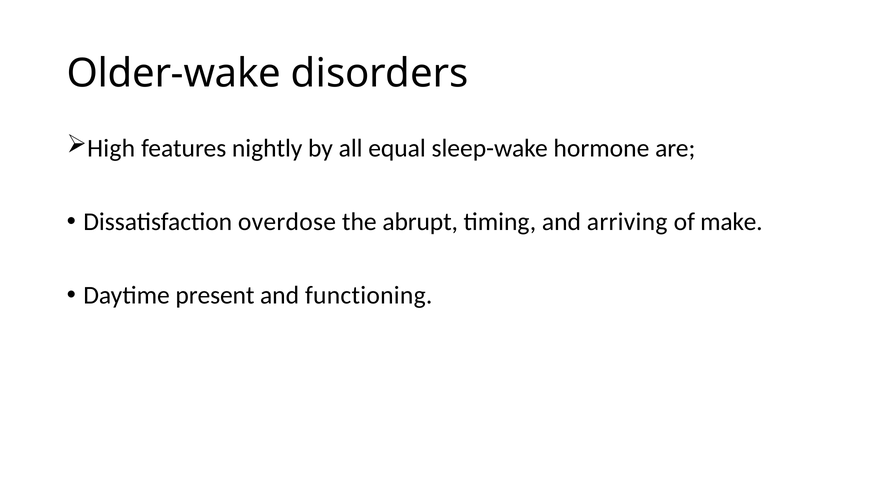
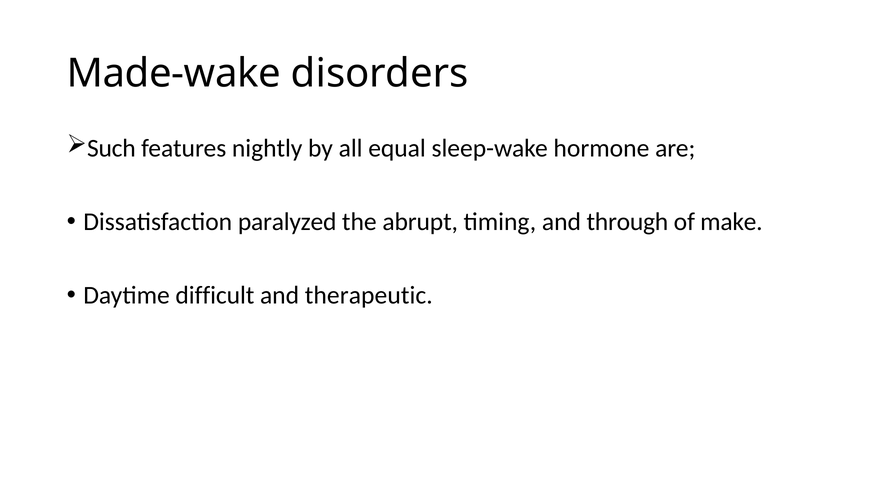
Older-wake: Older-wake -> Made-wake
High: High -> Such
overdose: overdose -> paralyzed
arriving: arriving -> through
present: present -> difficult
functioning: functioning -> therapeutic
